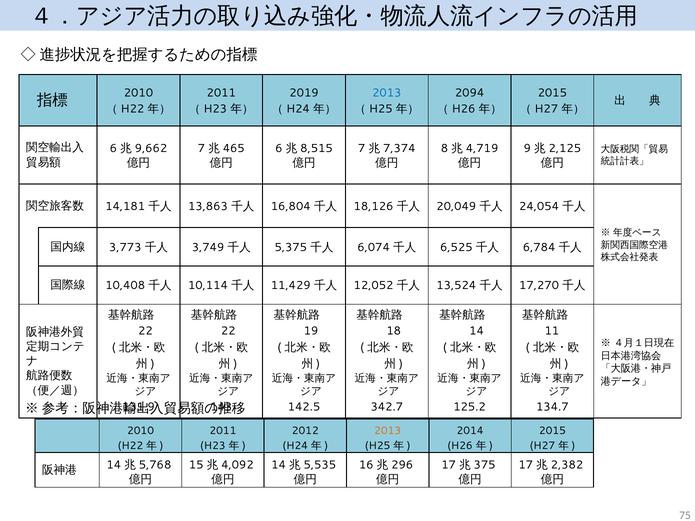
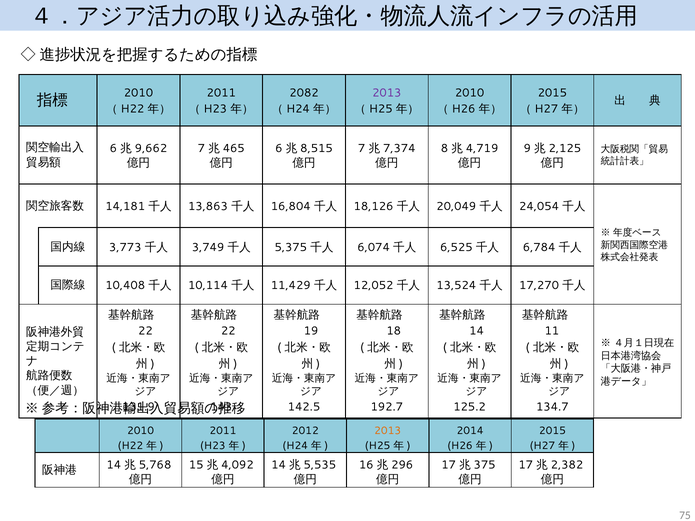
2019: 2019 -> 2082
2013 at (387, 93) colour: blue -> purple
2094 at (470, 93): 2094 -> 2010
342.7: 342.7 -> 192.7
